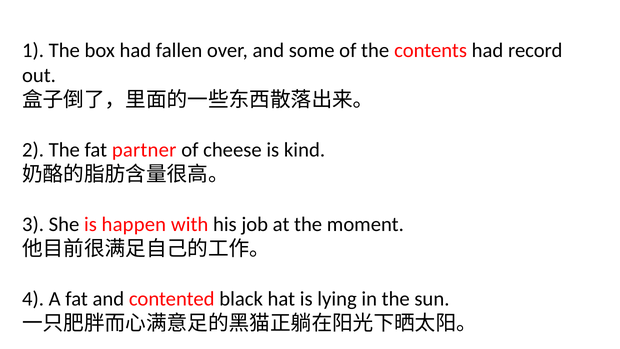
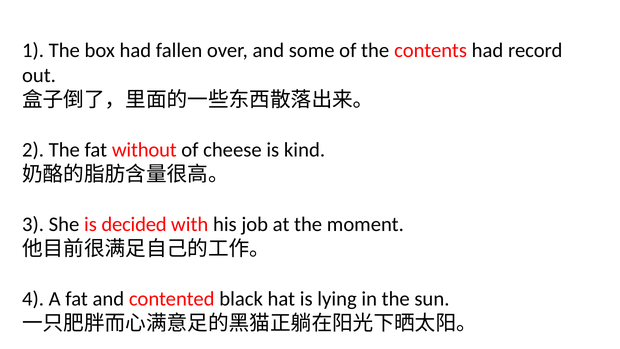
partner: partner -> without
happen: happen -> decided
